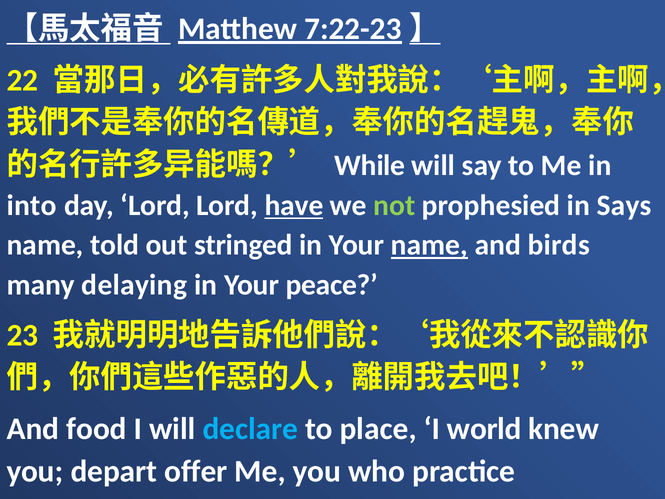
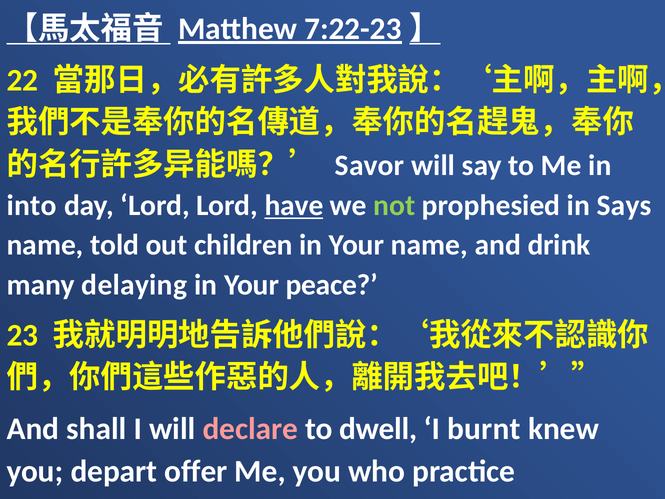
While: While -> Savor
stringed: stringed -> children
name at (429, 245) underline: present -> none
birds: birds -> drink
food: food -> shall
declare colour: light blue -> pink
place: place -> dwell
world: world -> burnt
